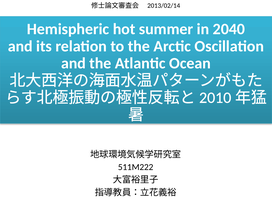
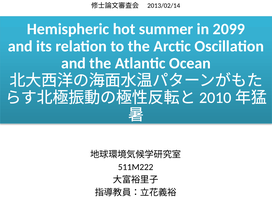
2040: 2040 -> 2099
